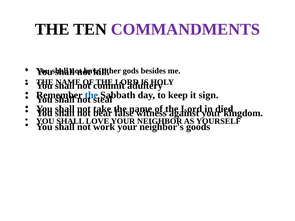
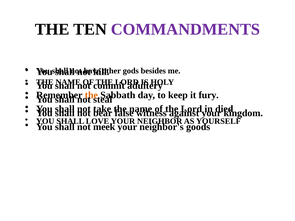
the at (91, 95) colour: blue -> orange
sign: sign -> fury
work: work -> meek
